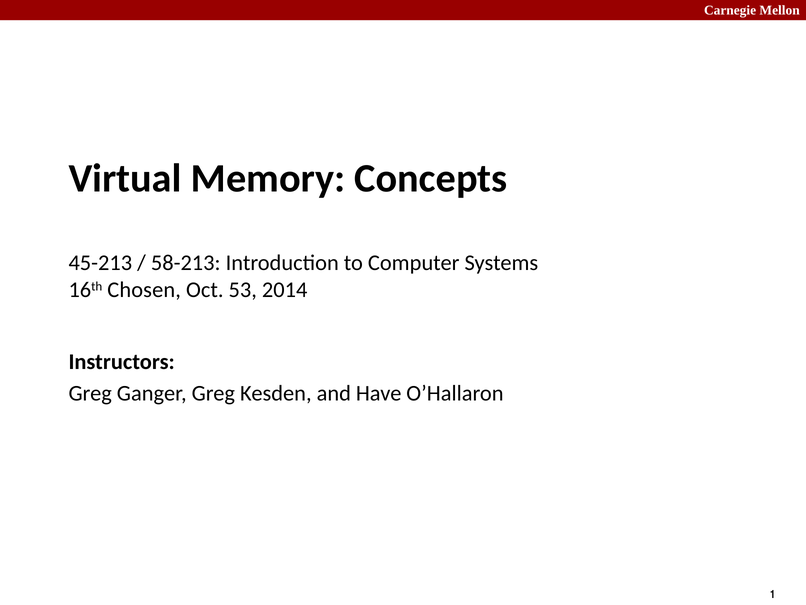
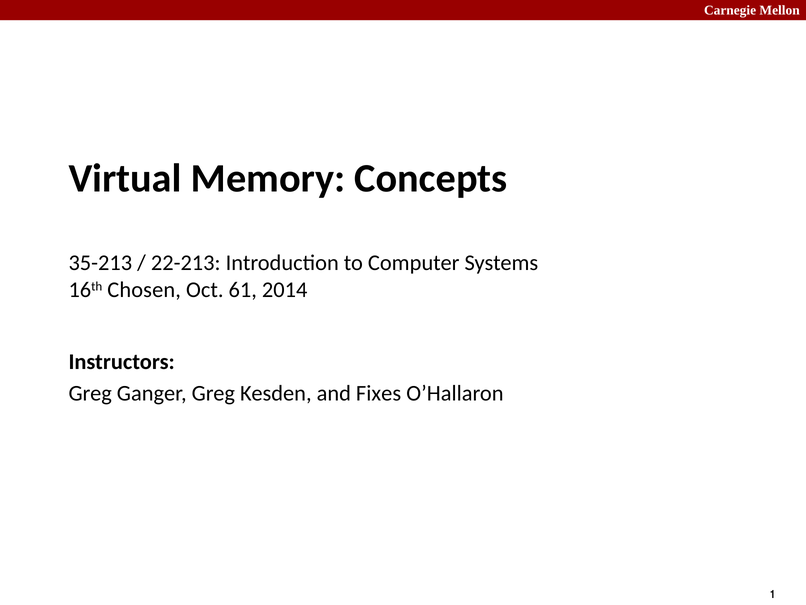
45-213: 45-213 -> 35-213
58-213: 58-213 -> 22-213
53: 53 -> 61
Have: Have -> Fixes
